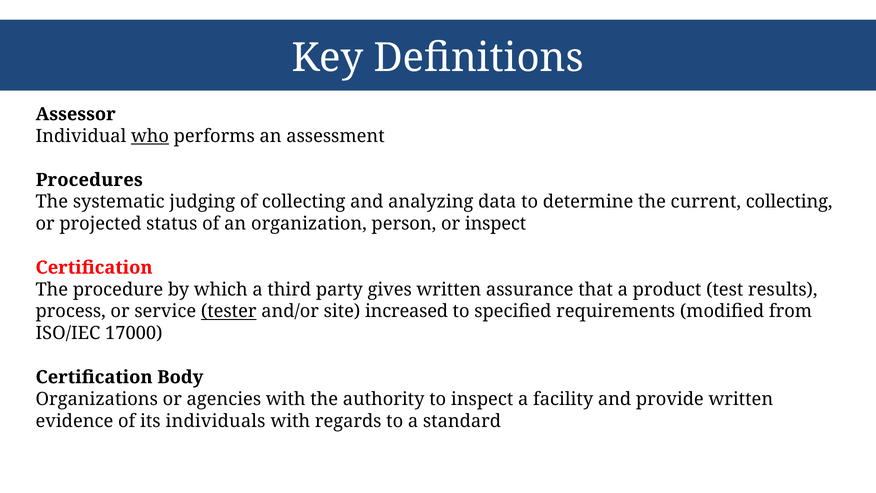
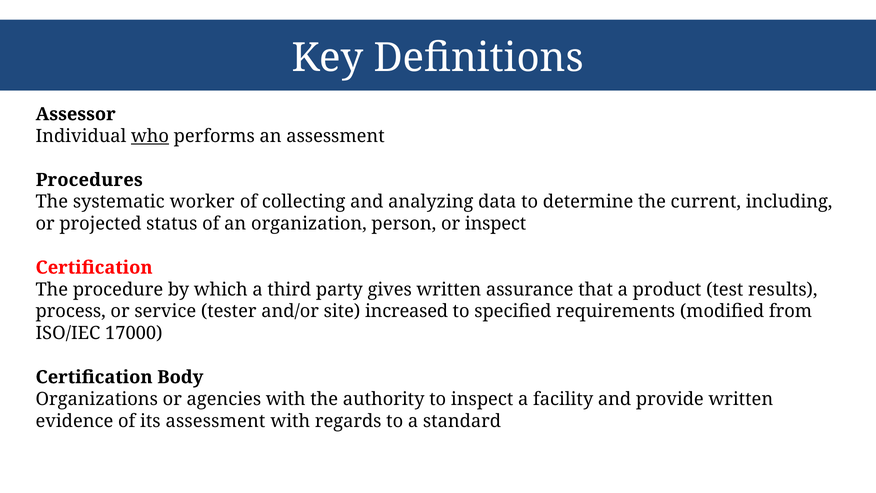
judging: judging -> worker
current collecting: collecting -> including
tester underline: present -> none
its individuals: individuals -> assessment
